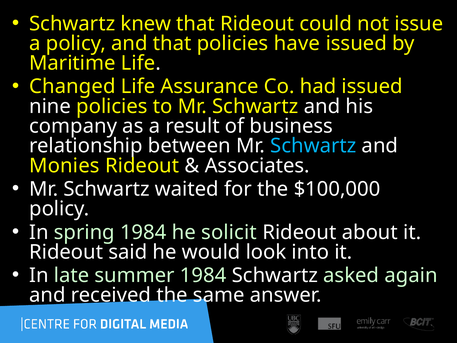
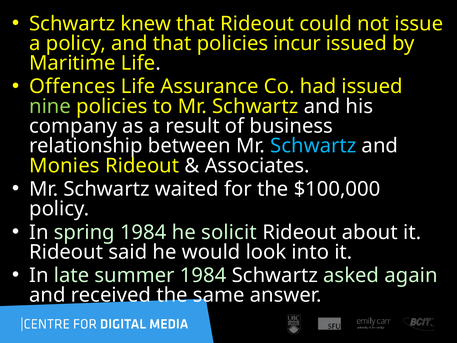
have: have -> incur
Changed: Changed -> Offences
nine colour: white -> light green
